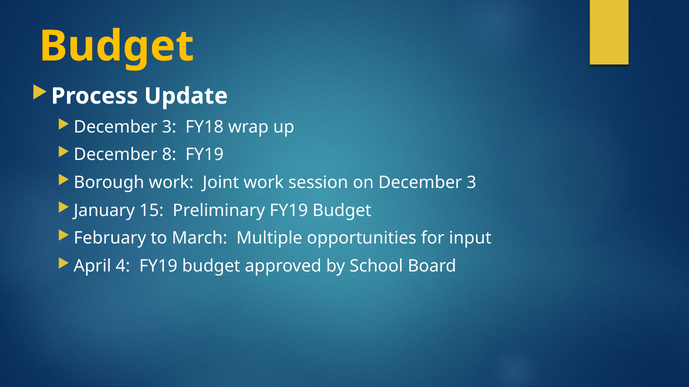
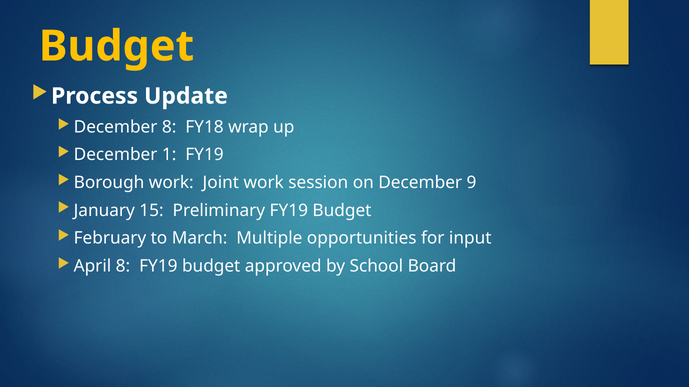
3 at (169, 127): 3 -> 8
8: 8 -> 1
on December 3: 3 -> 9
April 4: 4 -> 8
